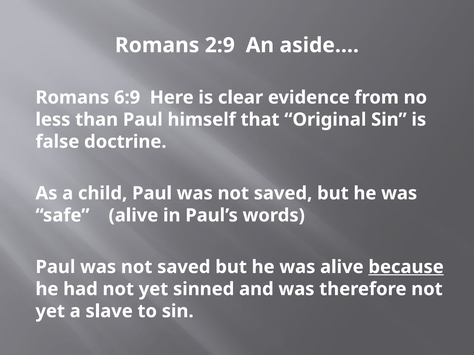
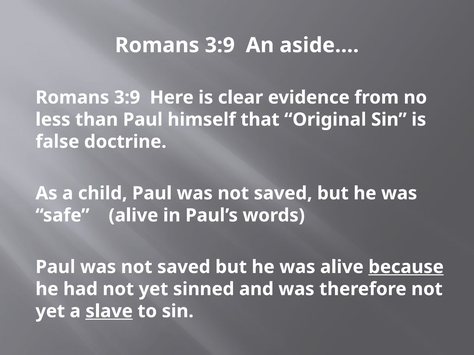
2:9 at (220, 45): 2:9 -> 3:9
6:9 at (127, 98): 6:9 -> 3:9
slave underline: none -> present
